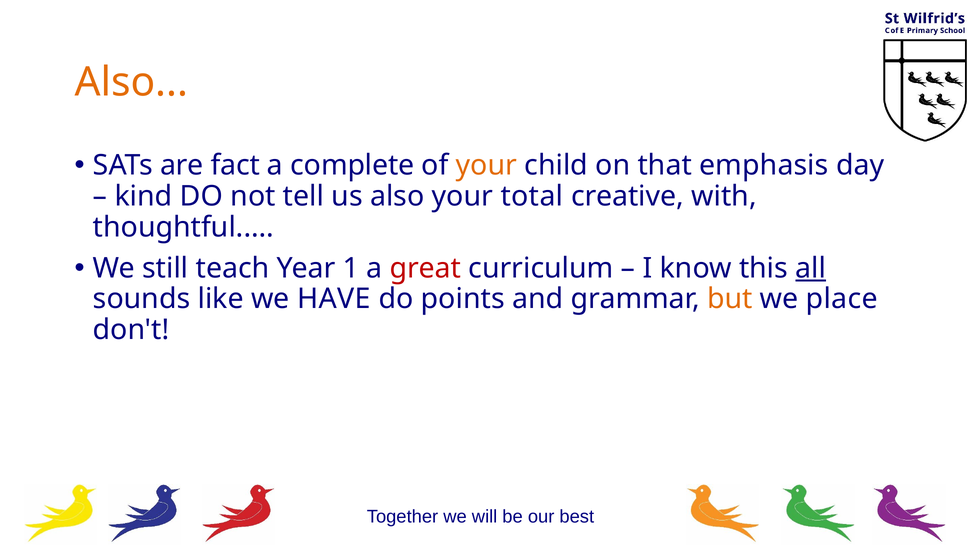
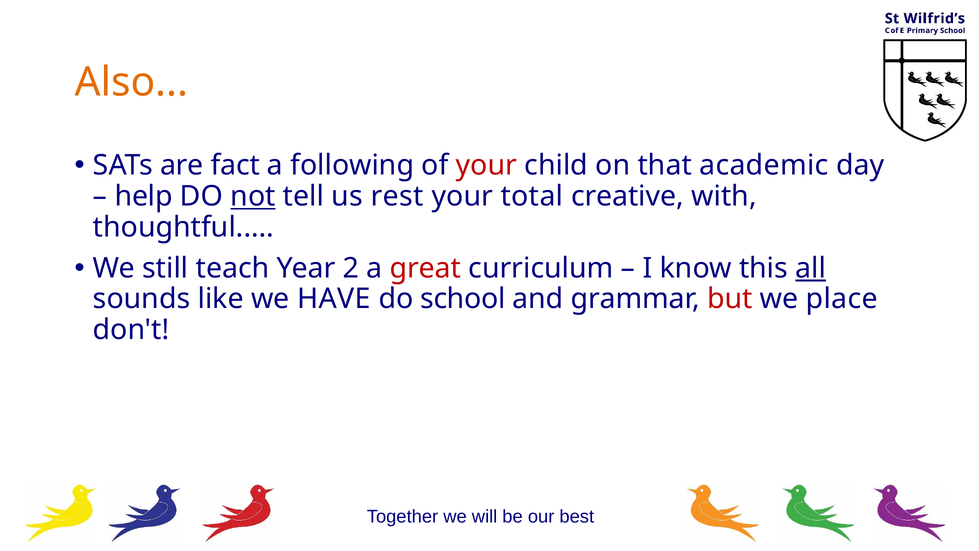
complete: complete -> following
your at (486, 165) colour: orange -> red
emphasis: emphasis -> academic
kind: kind -> help
not underline: none -> present
us also: also -> rest
1: 1 -> 2
points: points -> school
but colour: orange -> red
